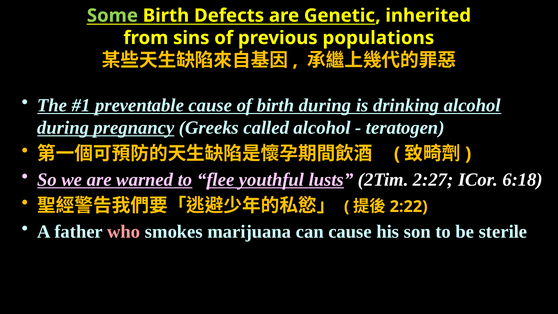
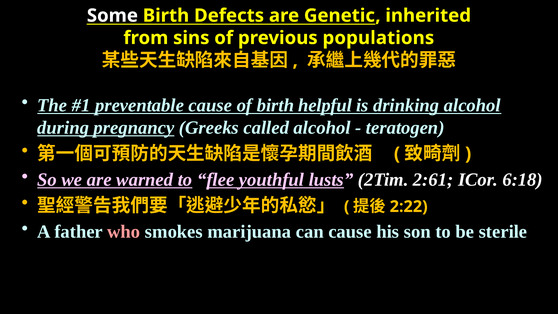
Some colour: light green -> white
birth during: during -> helpful
2:27: 2:27 -> 2:61
